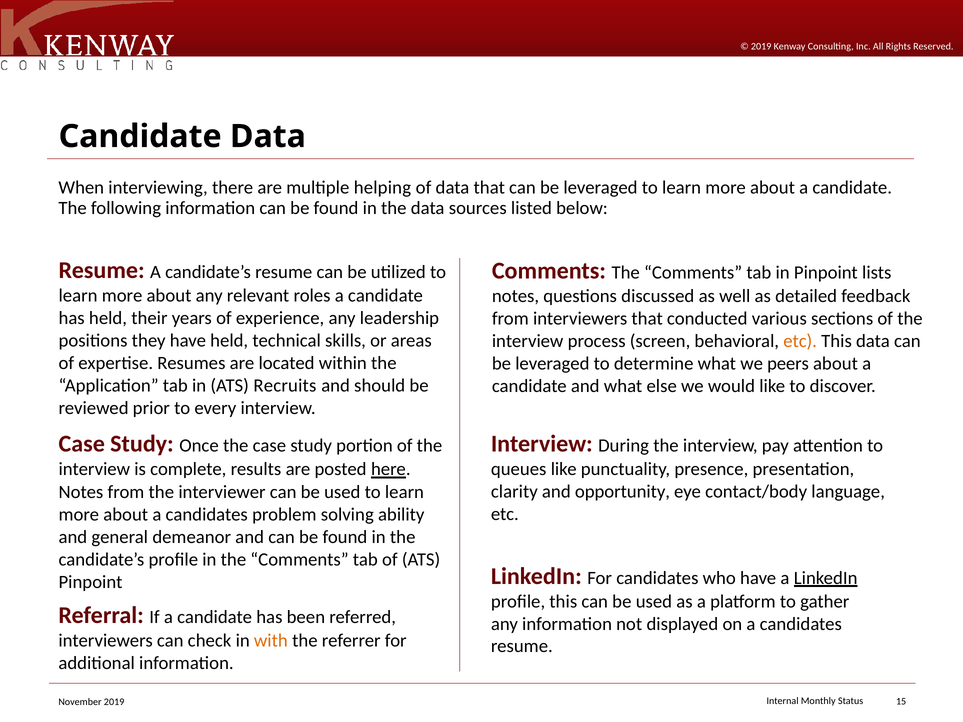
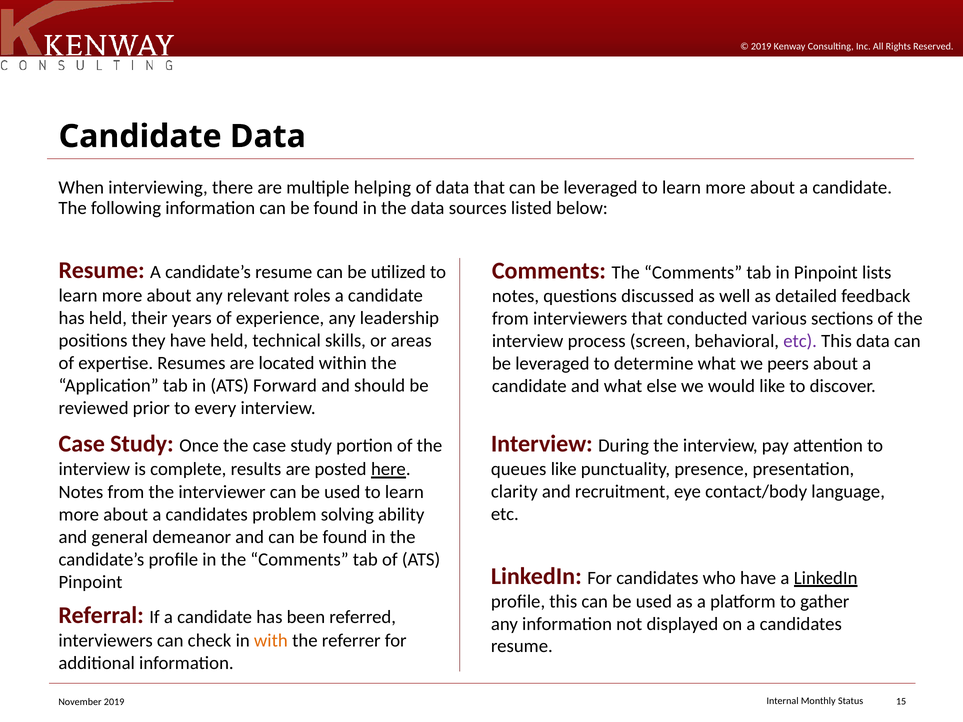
etc at (800, 341) colour: orange -> purple
Recruits: Recruits -> Forward
opportunity: opportunity -> recruitment
